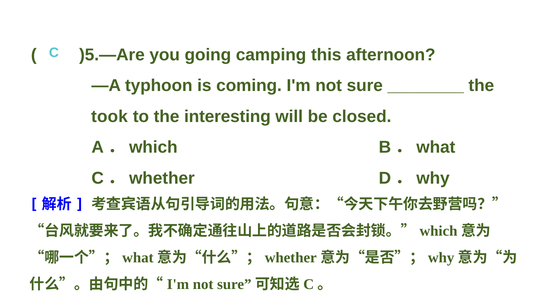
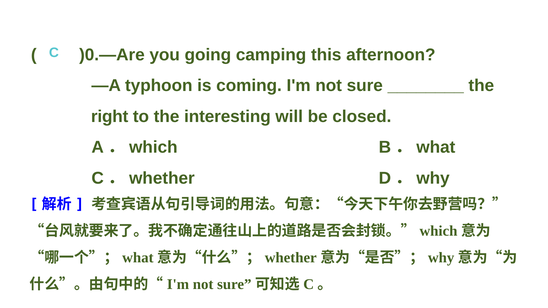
)5.—Are: )5.—Are -> )0.—Are
took: took -> right
